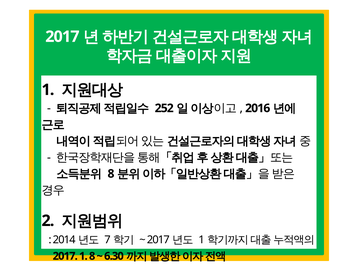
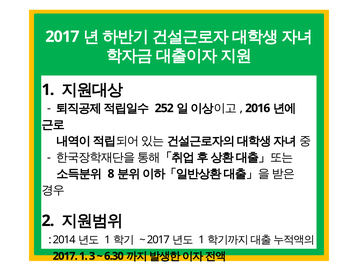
7 at (107, 240): 7 -> 1
1 8: 8 -> 3
